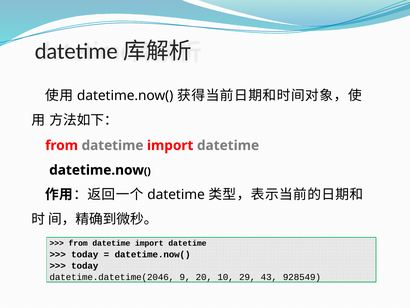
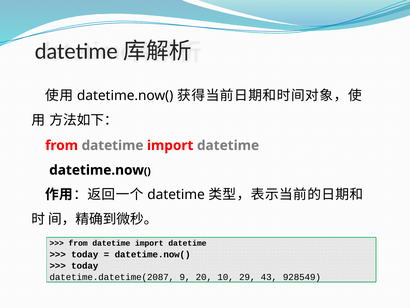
datetime.datetime(2046: datetime.datetime(2046 -> datetime.datetime(2087
